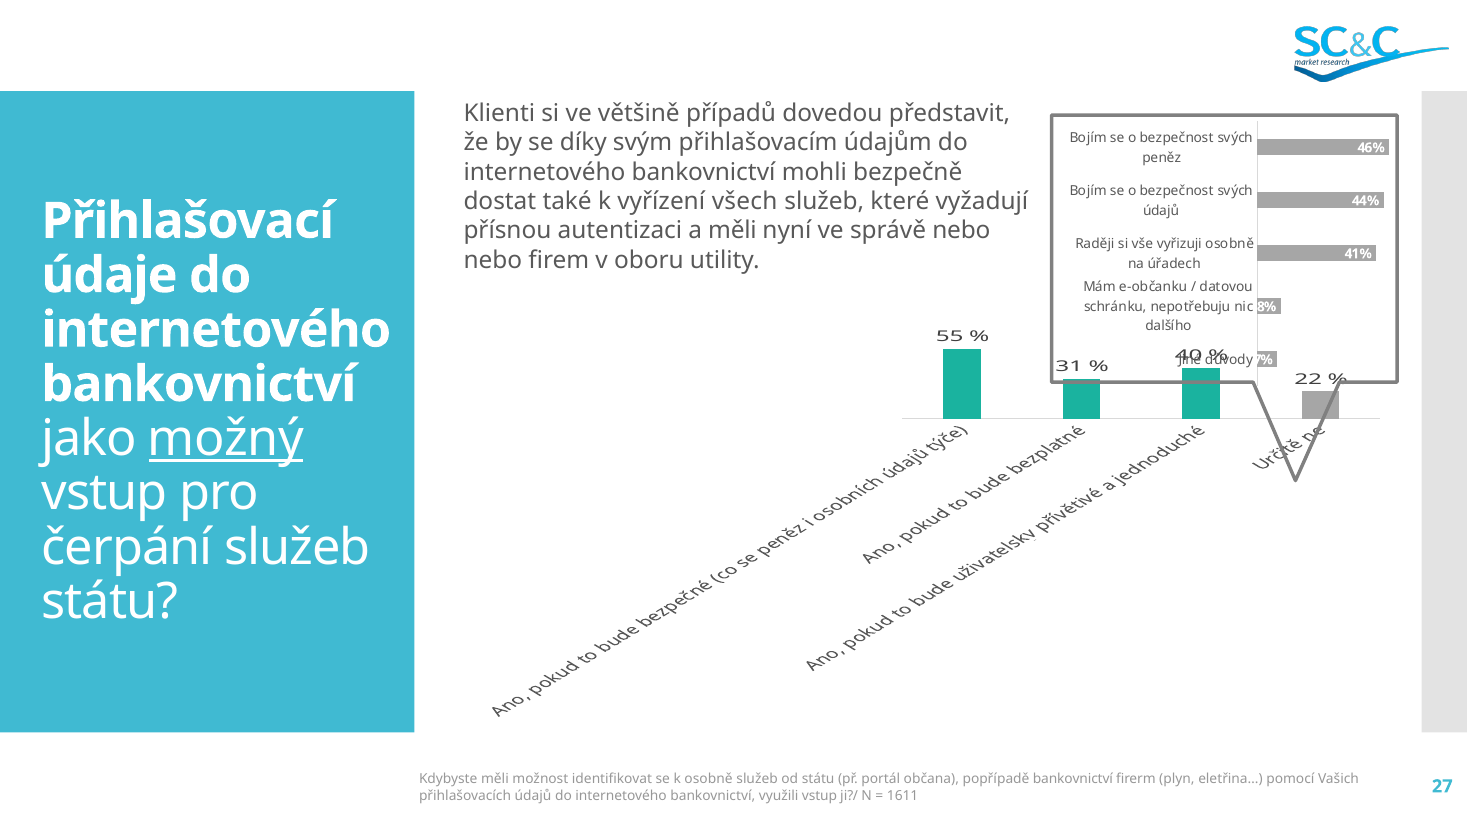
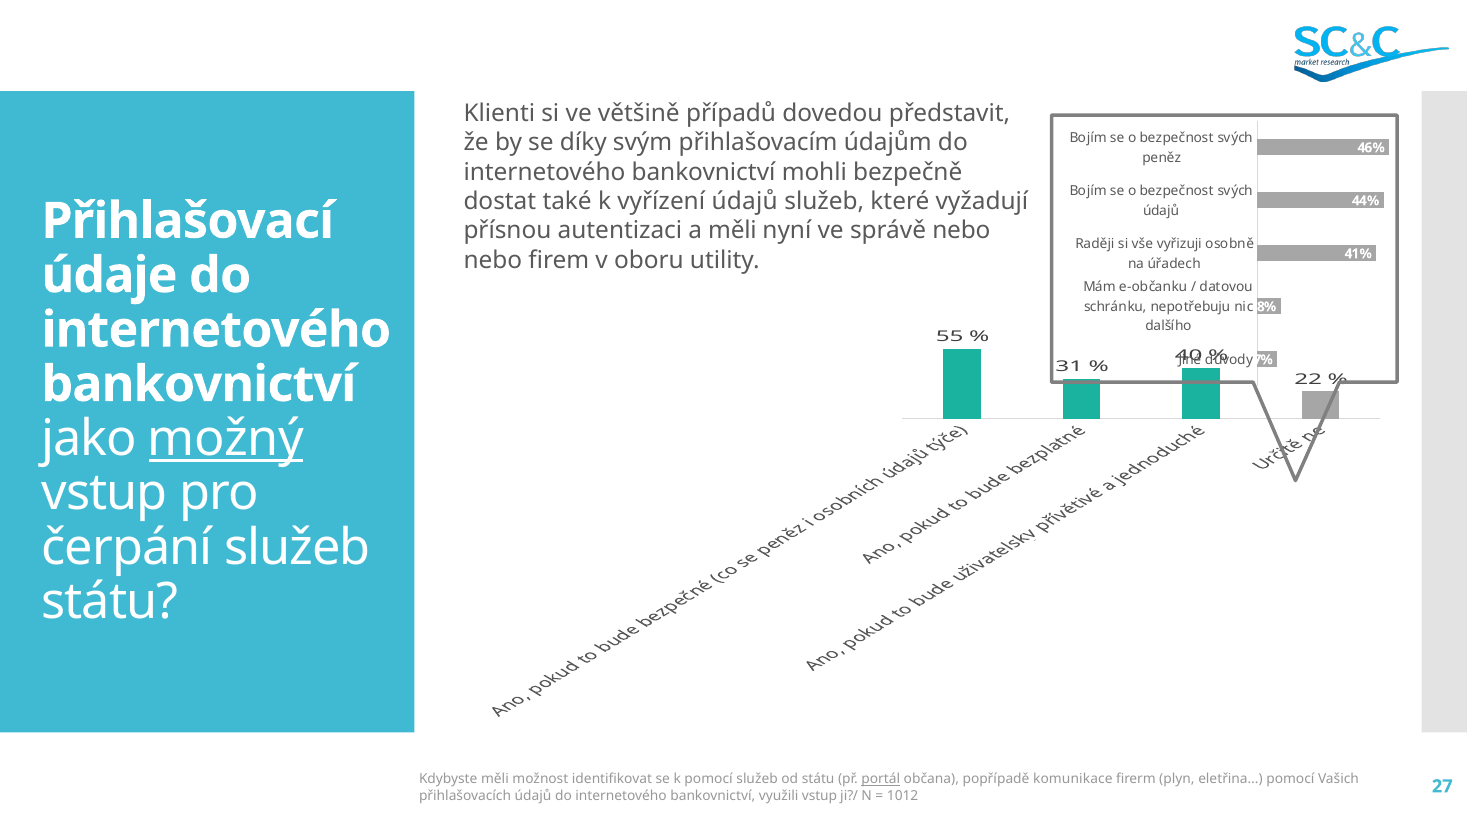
vyřízení všech: všech -> údajů
k osobně: osobně -> pomocí
portál underline: none -> present
popřípadě bankovnictví: bankovnictví -> komunikace
1611: 1611 -> 1012
